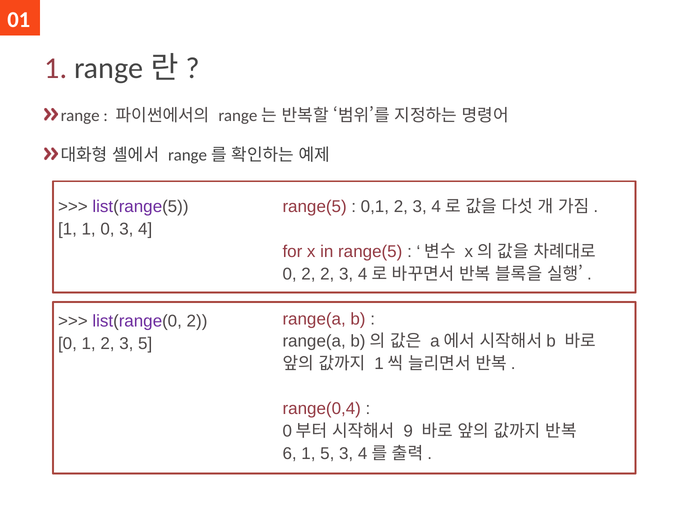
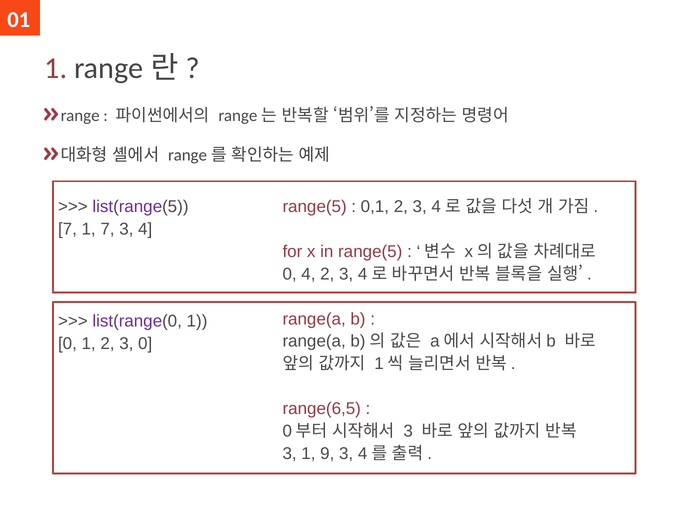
1 at (67, 229): 1 -> 7
1 0: 0 -> 7
0 2: 2 -> 4
list(range(0 2: 2 -> 1
3 5: 5 -> 0
range(0,4: range(0,4 -> range(6,5
9 at (408, 431): 9 -> 3
6 at (290, 454): 6 -> 3
1 5: 5 -> 9
